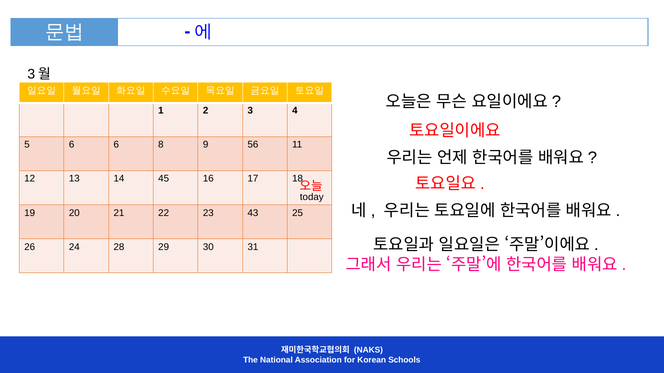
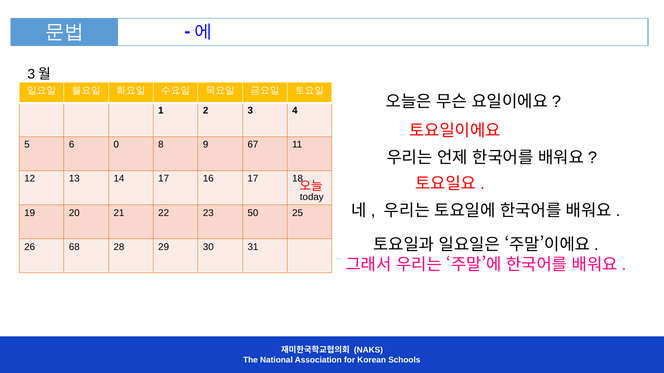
6 6: 6 -> 0
56: 56 -> 67
14 45: 45 -> 17
43: 43 -> 50
24: 24 -> 68
